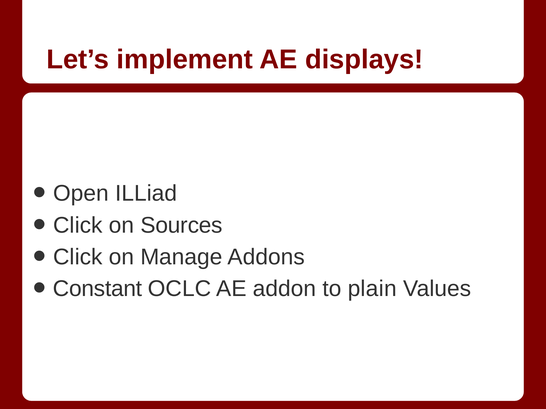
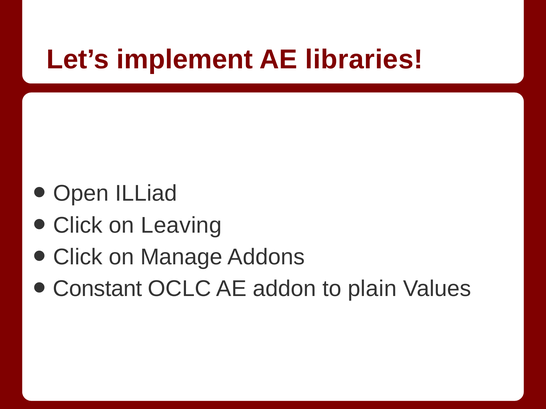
displays: displays -> libraries
Sources: Sources -> Leaving
